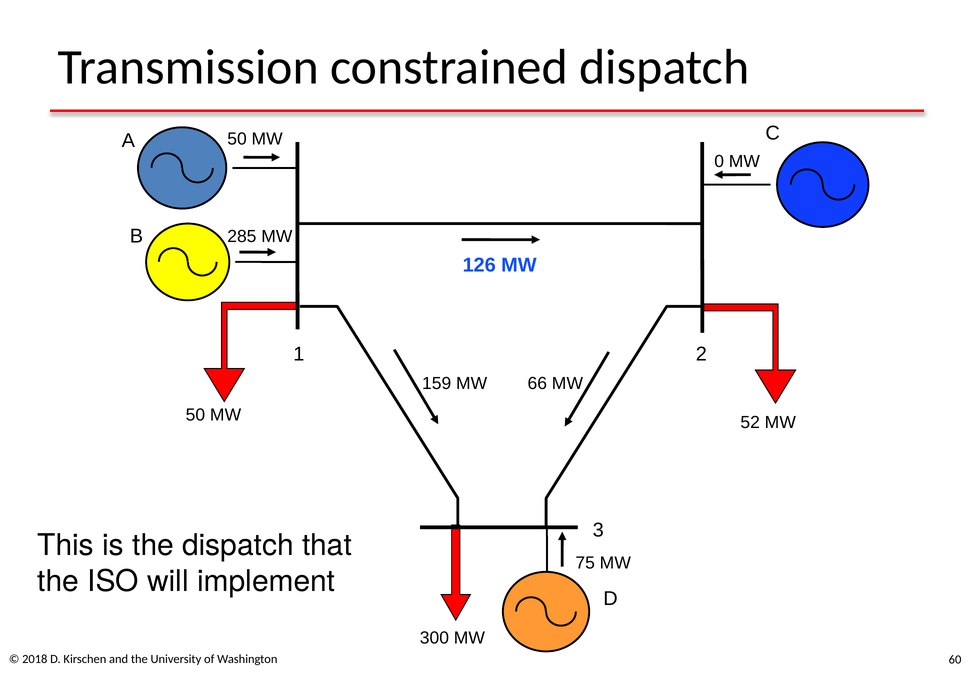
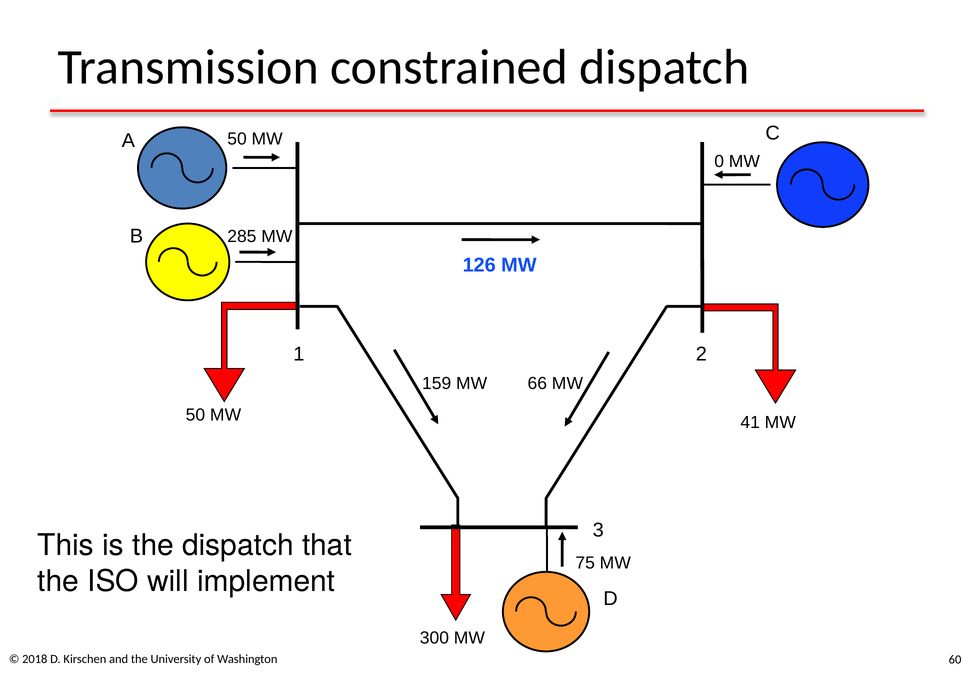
52: 52 -> 41
